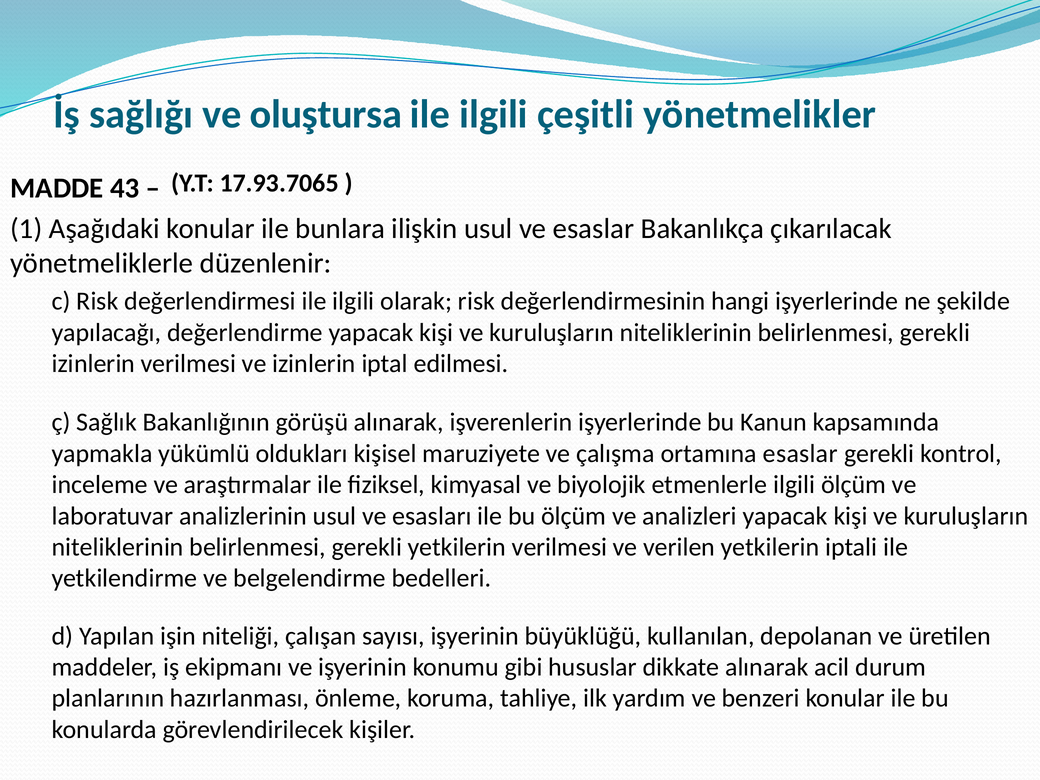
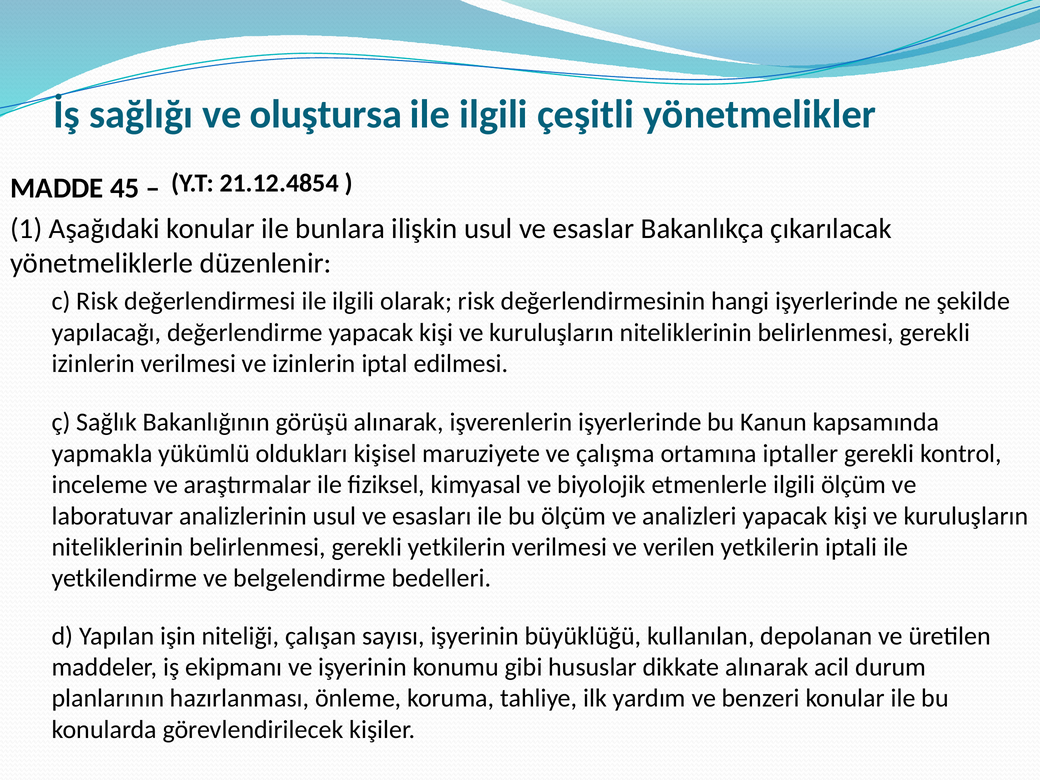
17.93.7065: 17.93.7065 -> 21.12.4854
43: 43 -> 45
ortamına esaslar: esaslar -> iptaller
